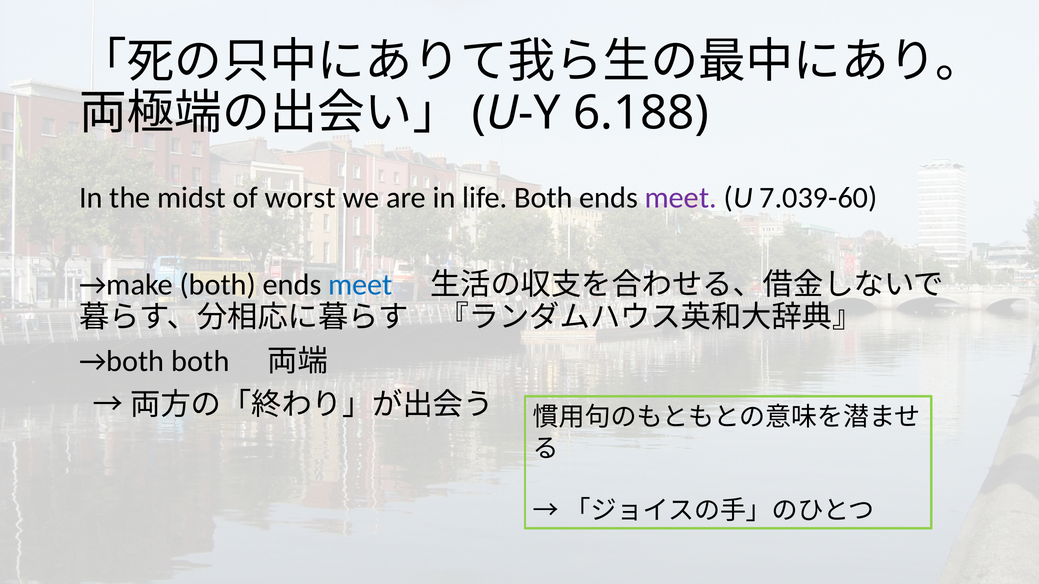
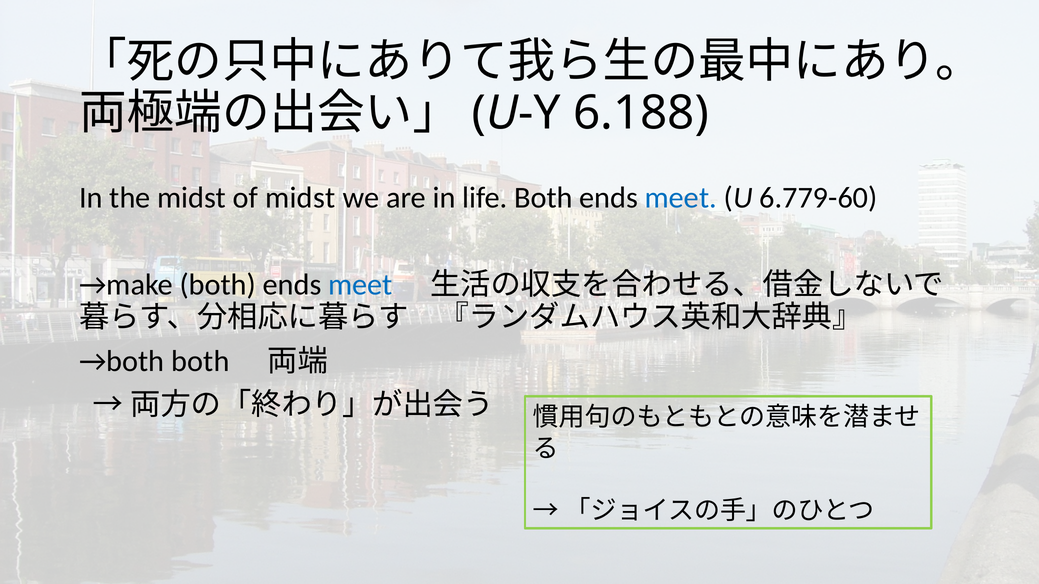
of worst: worst -> midst
meet at (681, 198) colour: purple -> blue
7.039-60: 7.039-60 -> 6.779-60
